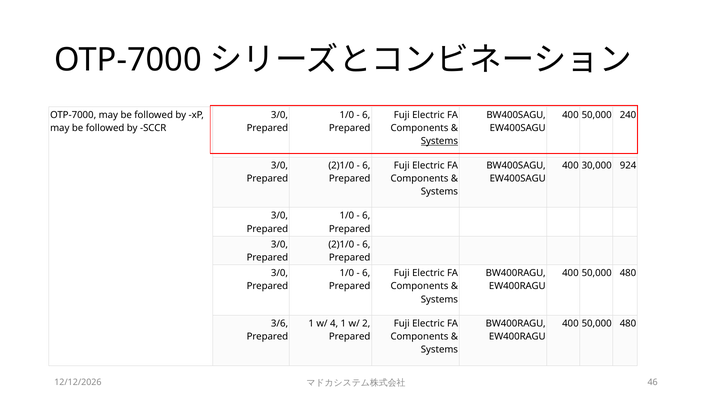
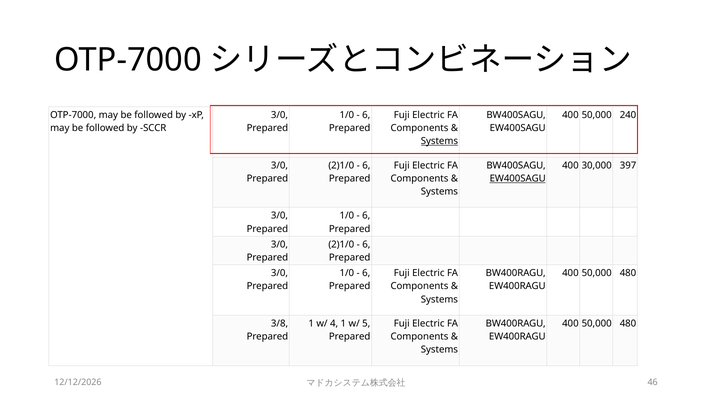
924: 924 -> 397
EW400SAGU at (518, 178) underline: none -> present
3/6: 3/6 -> 3/8
2: 2 -> 5
